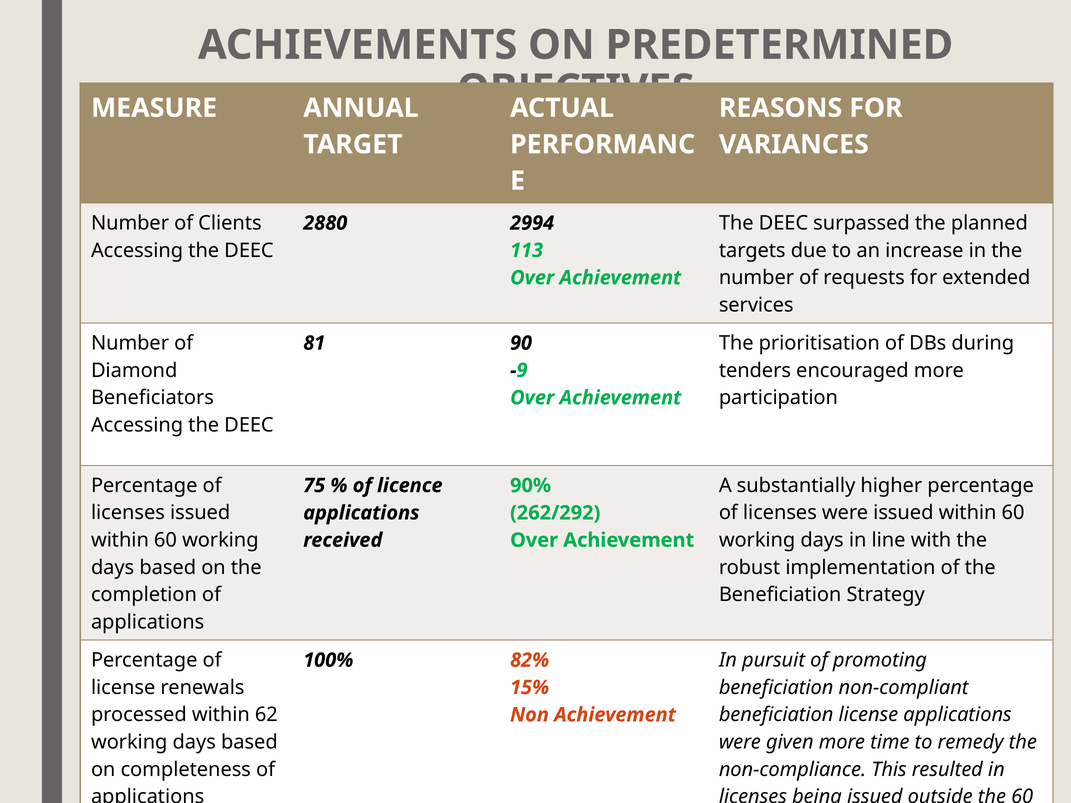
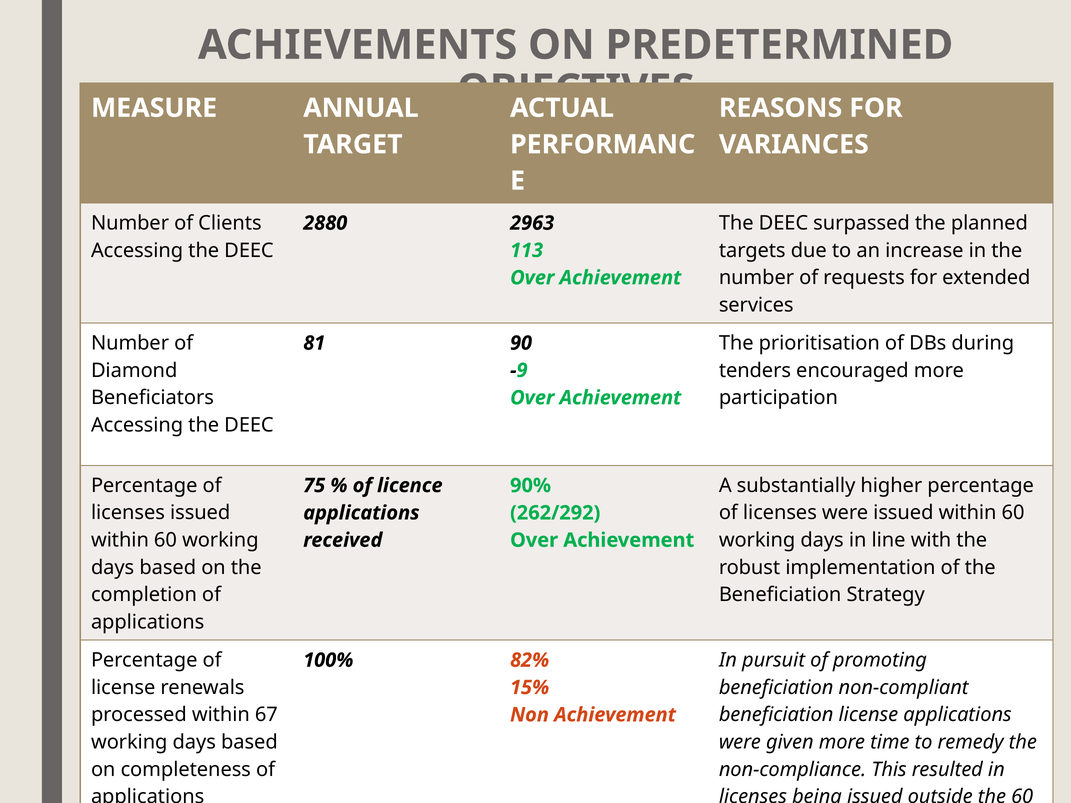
2994: 2994 -> 2963
62: 62 -> 67
